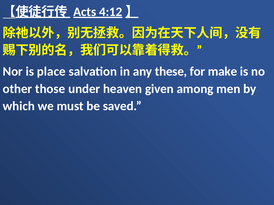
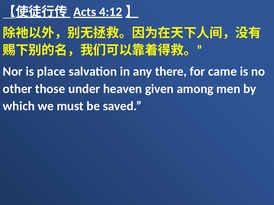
these: these -> there
make: make -> came
